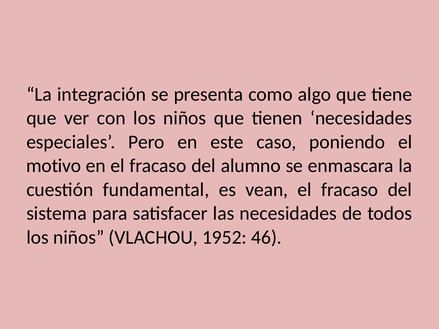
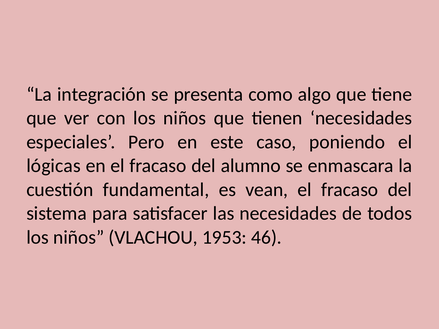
motivo: motivo -> lógicas
1952: 1952 -> 1953
